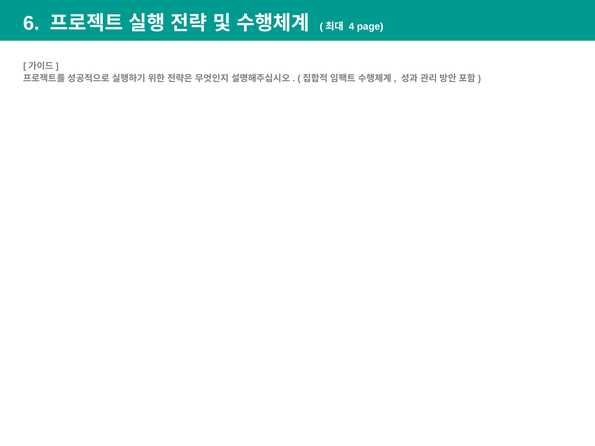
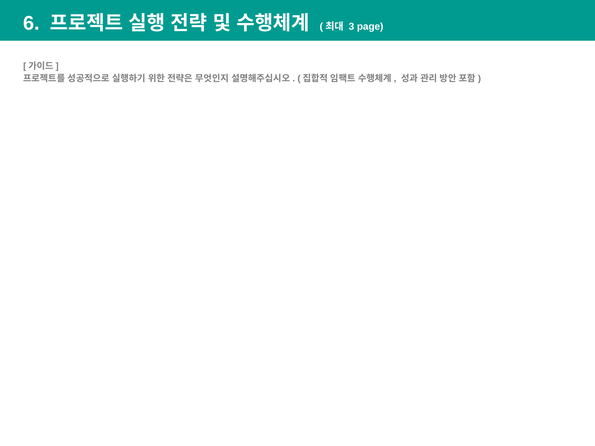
4: 4 -> 3
